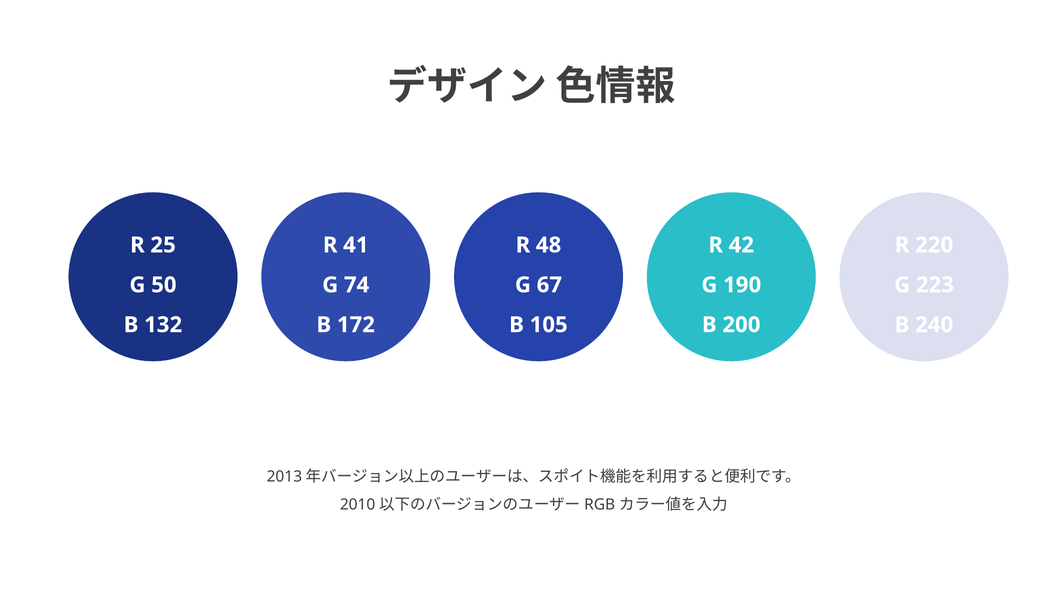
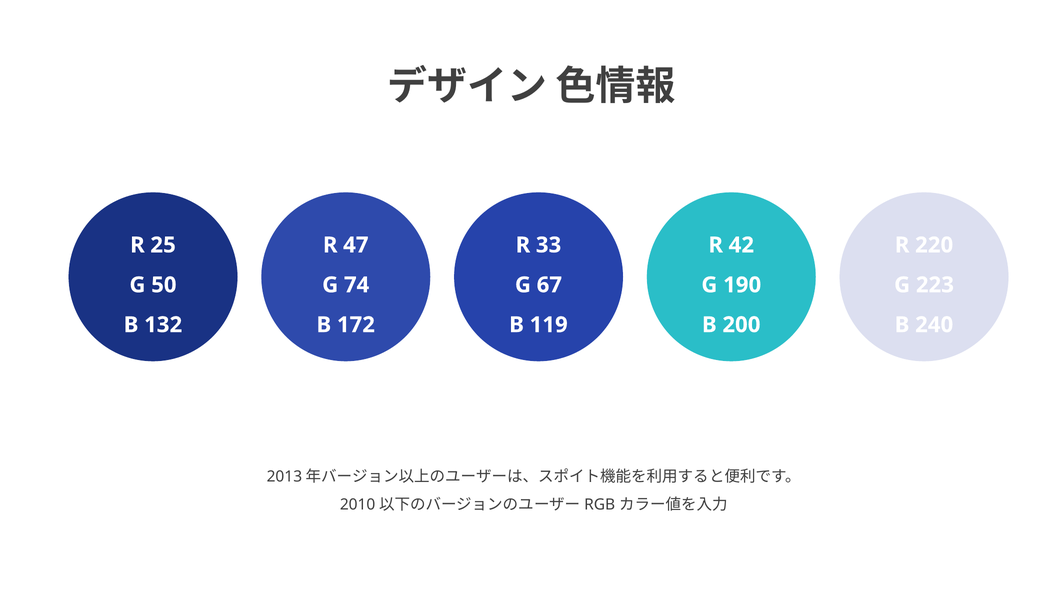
41: 41 -> 47
48: 48 -> 33
105: 105 -> 119
